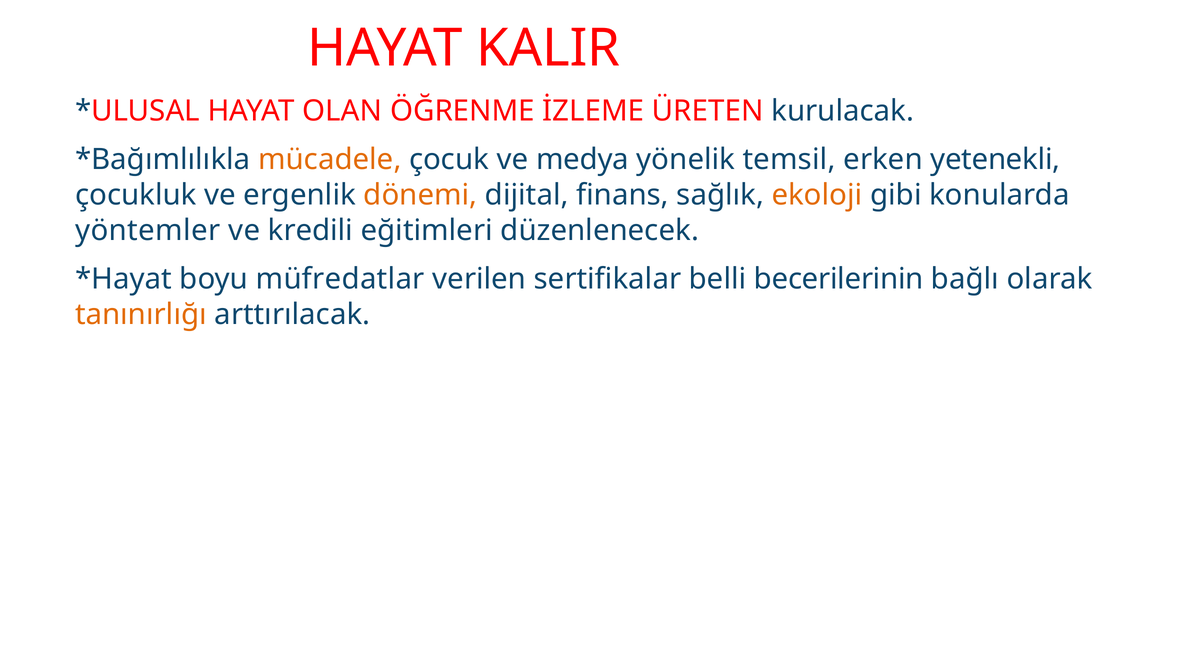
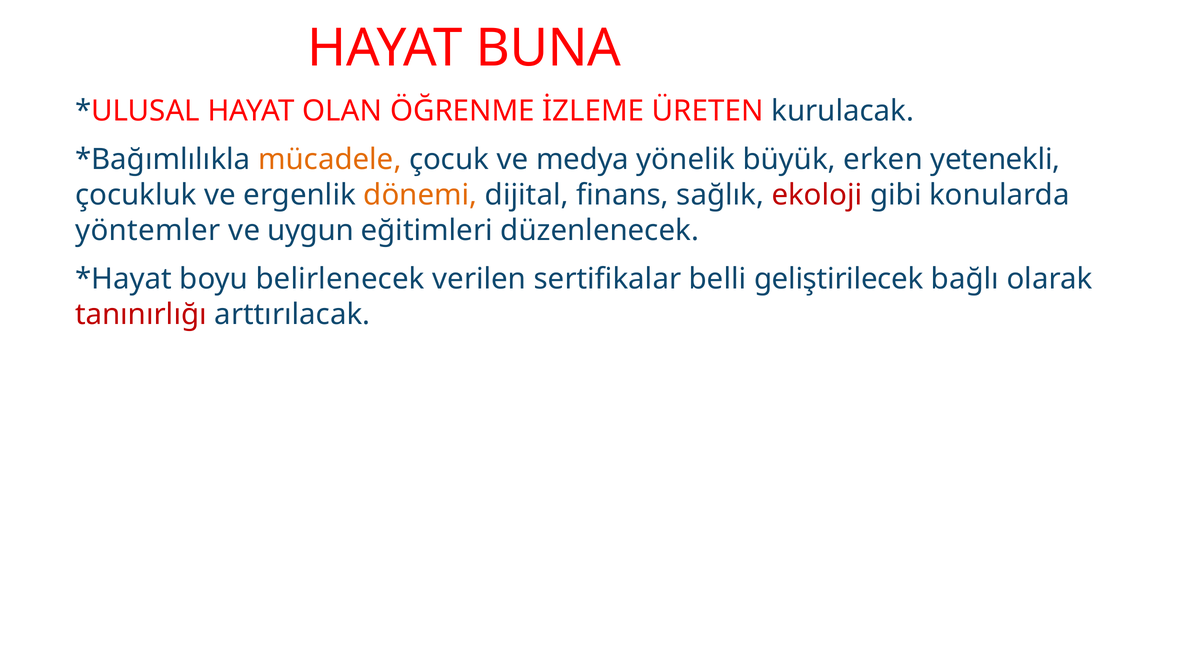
KALIR: KALIR -> BUNA
temsil: temsil -> büyük
ekoloji colour: orange -> red
kredili: kredili -> uygun
müfredatlar: müfredatlar -> belirlenecek
becerilerinin: becerilerinin -> geliştirilecek
tanınırlığı colour: orange -> red
